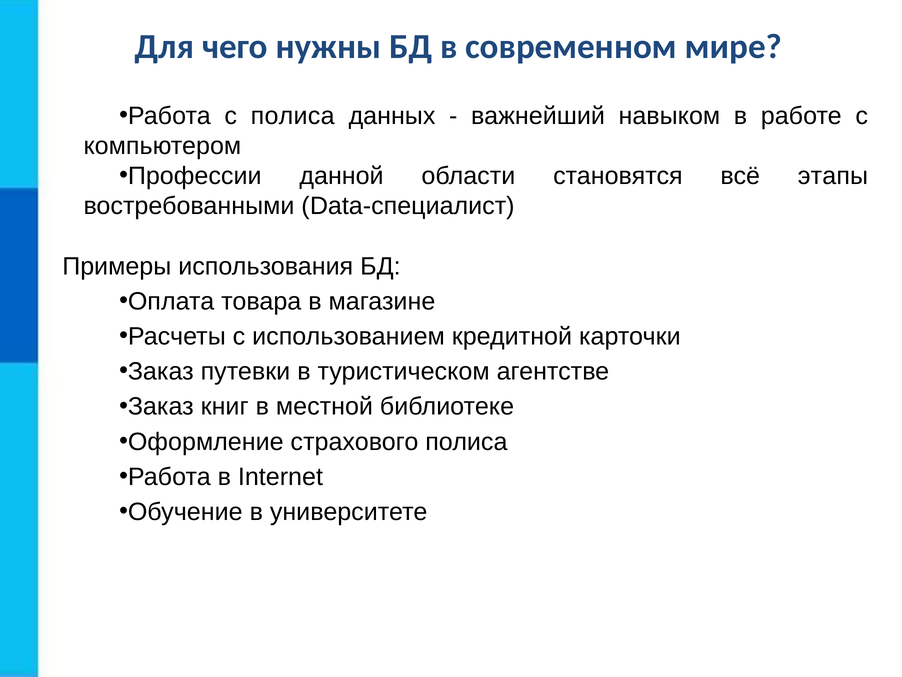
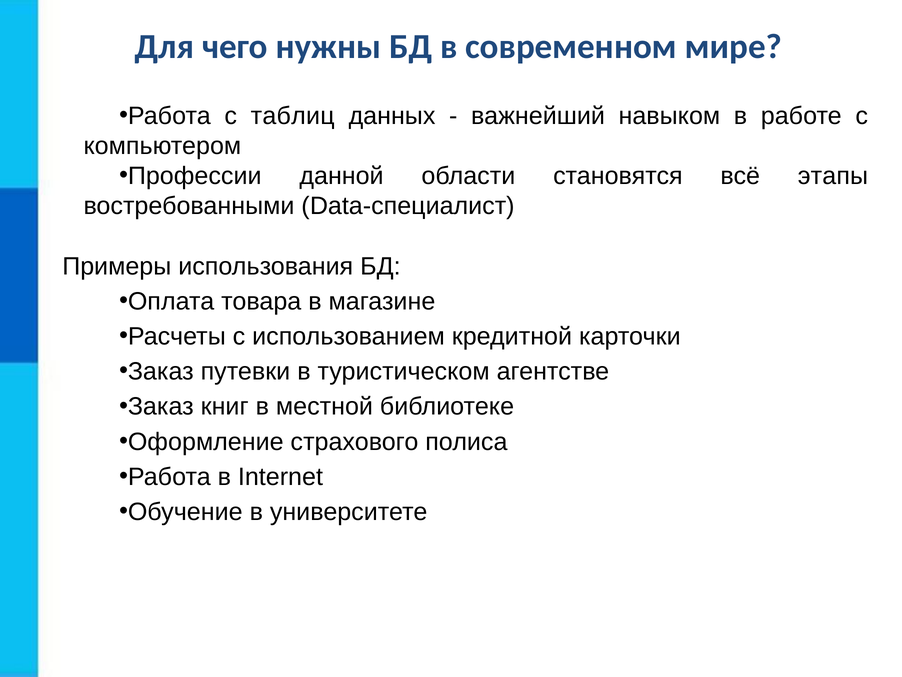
с полиса: полиса -> таблиц
